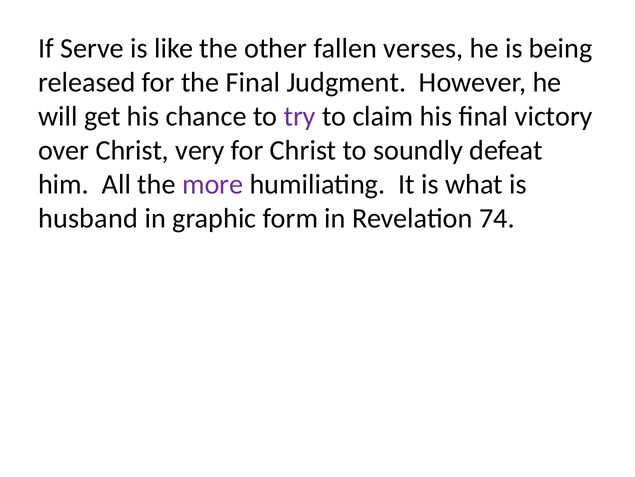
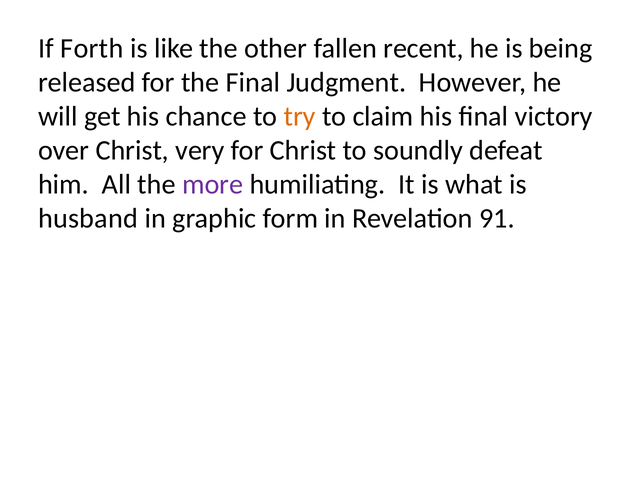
Serve: Serve -> Forth
verses: verses -> recent
try colour: purple -> orange
74: 74 -> 91
